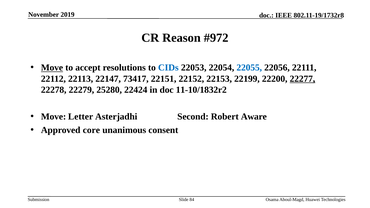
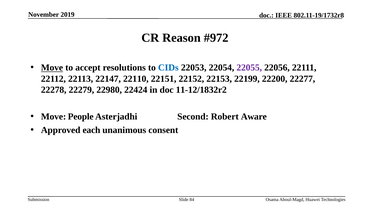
22055 colour: blue -> purple
73417: 73417 -> 22110
22277 underline: present -> none
25280: 25280 -> 22980
11-10/1832r2: 11-10/1832r2 -> 11-12/1832r2
Letter: Letter -> People
core: core -> each
